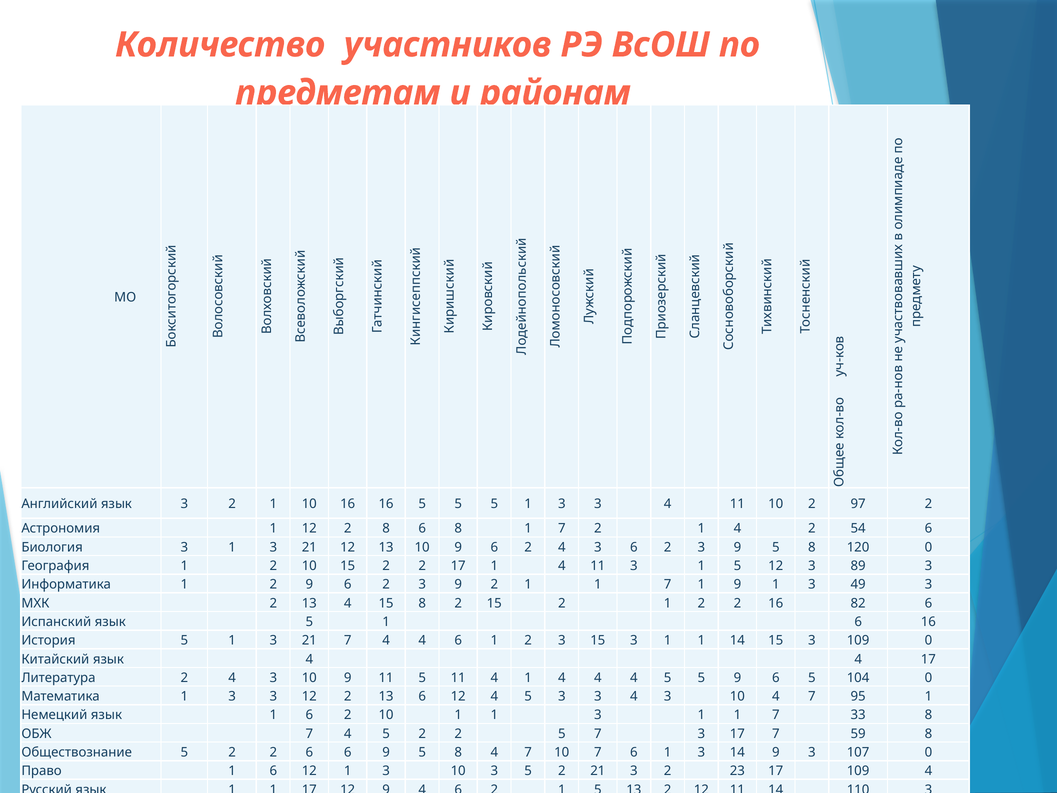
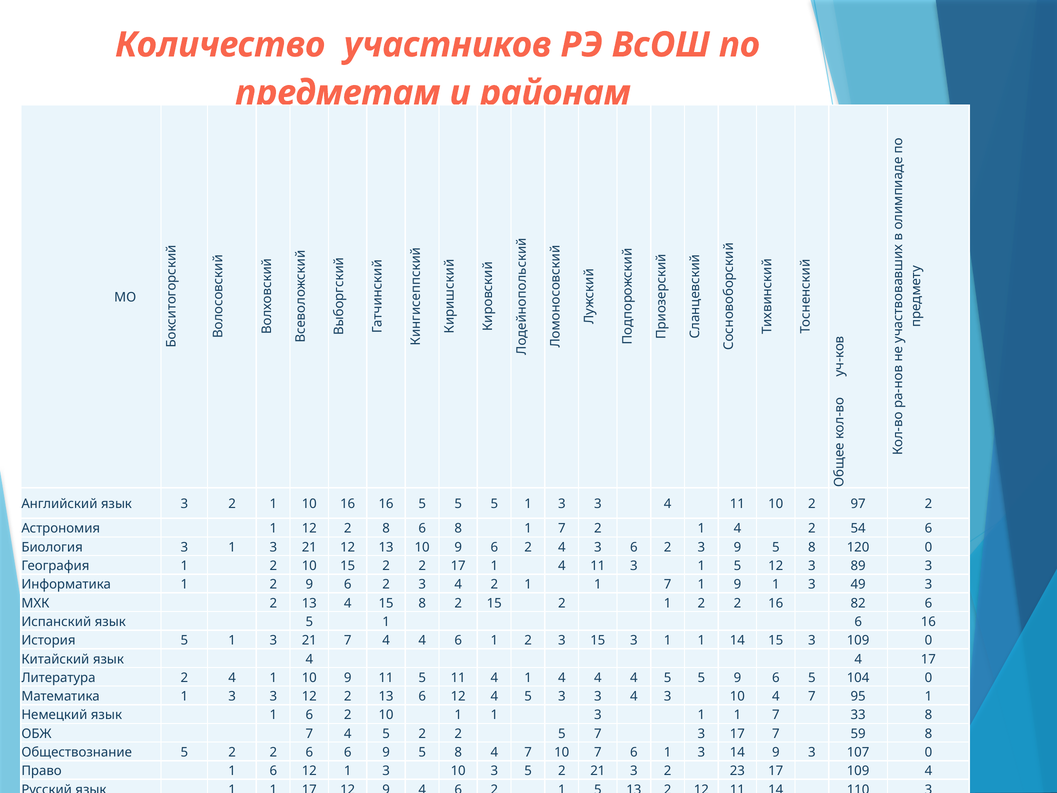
9 at (458, 584): 9 -> 4
Литература 2 4 3: 3 -> 1
